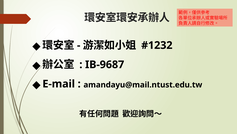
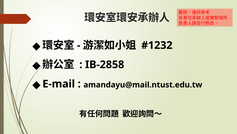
IB-9687: IB-9687 -> IB-2858
